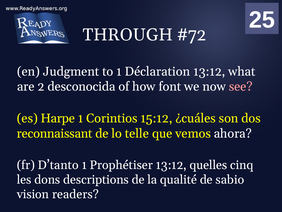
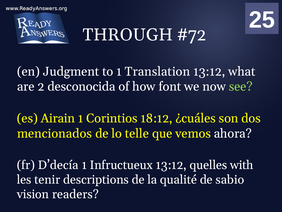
Déclaration: Déclaration -> Translation
see colour: pink -> light green
Harpe: Harpe -> Airain
15:12: 15:12 -> 18:12
reconnaissant: reconnaissant -> mencionados
D’tanto: D’tanto -> D’decía
Prophétiser: Prophétiser -> Infructueux
cinq: cinq -> with
dons: dons -> tenir
